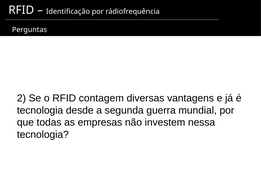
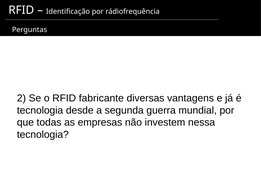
contagem: contagem -> fabricante
